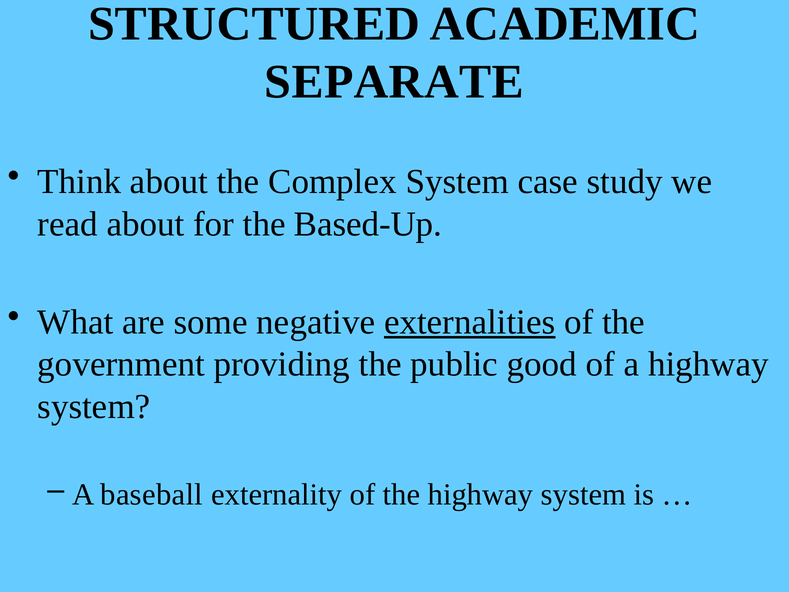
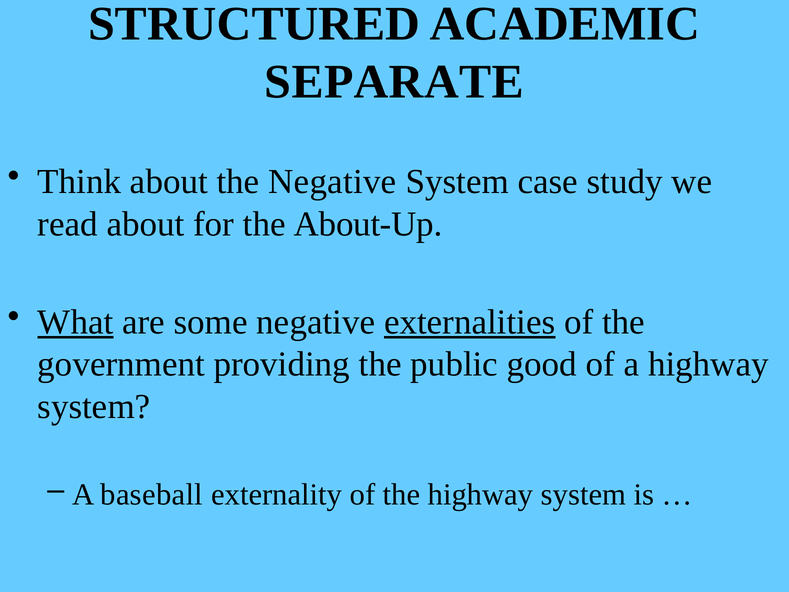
the Complex: Complex -> Negative
Based-Up: Based-Up -> About-Up
What underline: none -> present
